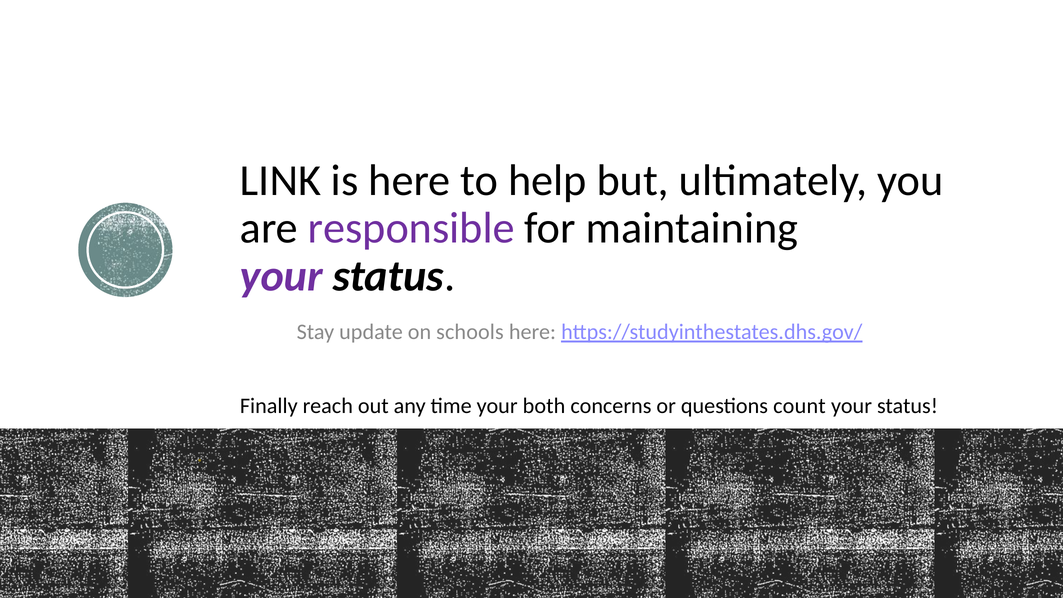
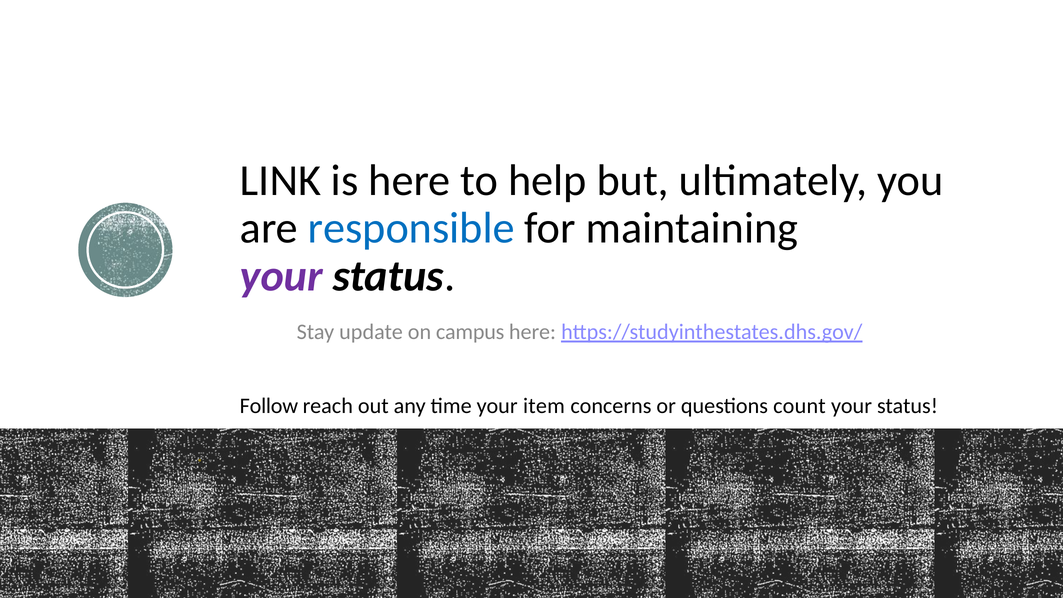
responsible colour: purple -> blue
schools: schools -> campus
Finally: Finally -> Follow
both: both -> item
